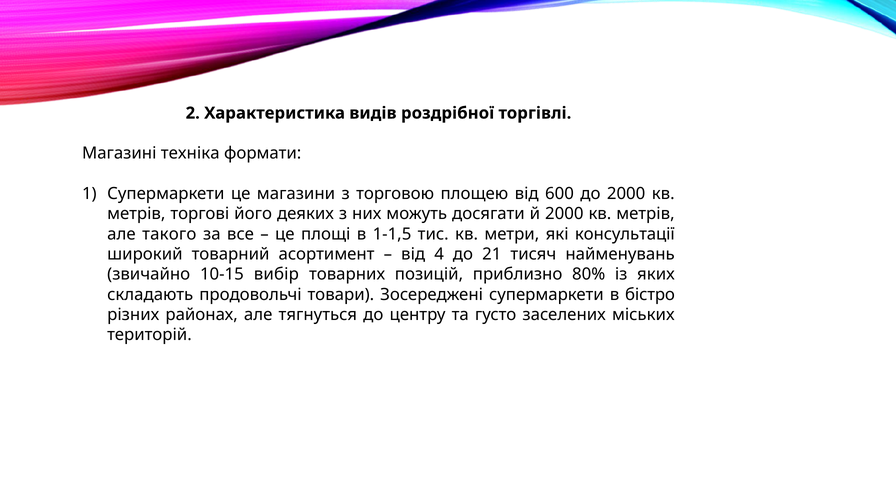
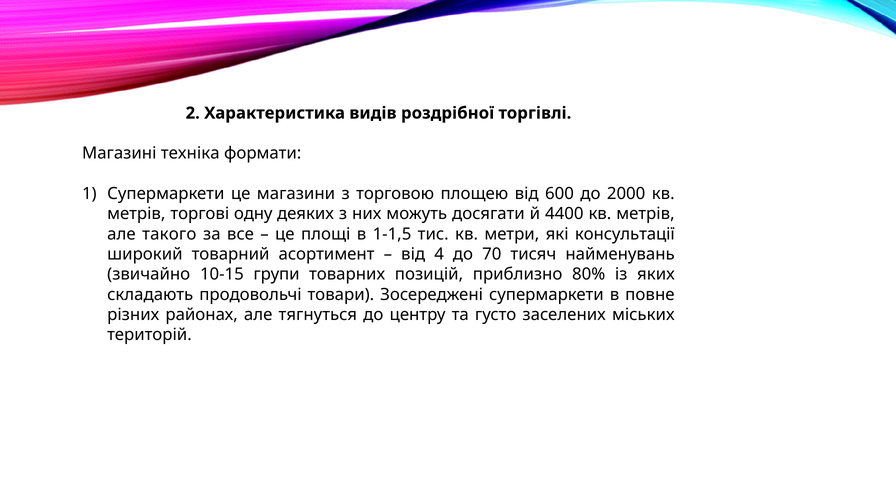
його: його -> одну
й 2000: 2000 -> 4400
21: 21 -> 70
вибір: вибір -> групи
бістро: бістро -> повне
